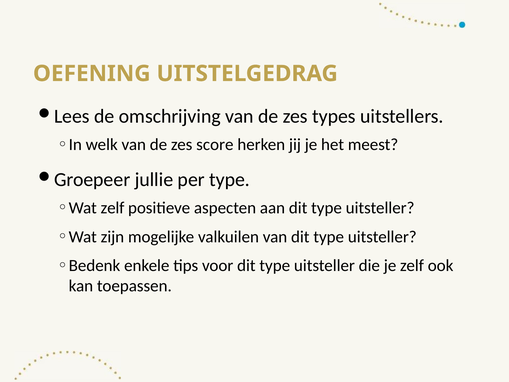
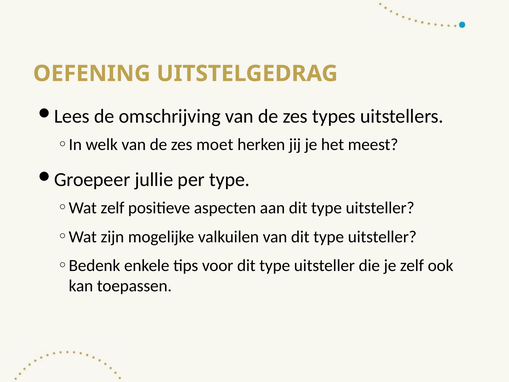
score: score -> moet
